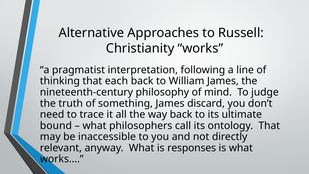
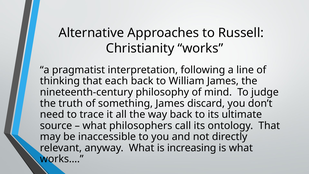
bound: bound -> source
responses: responses -> increasing
